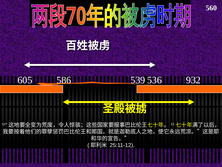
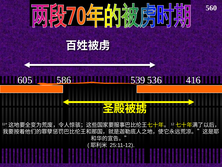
932: 932 -> 416
